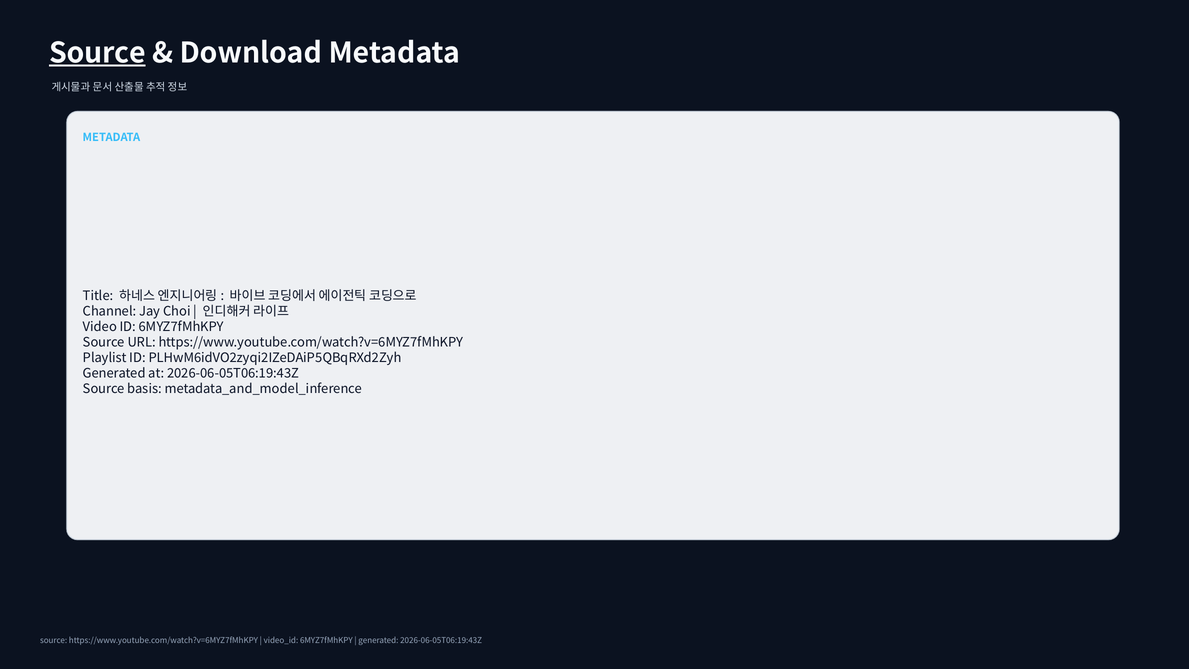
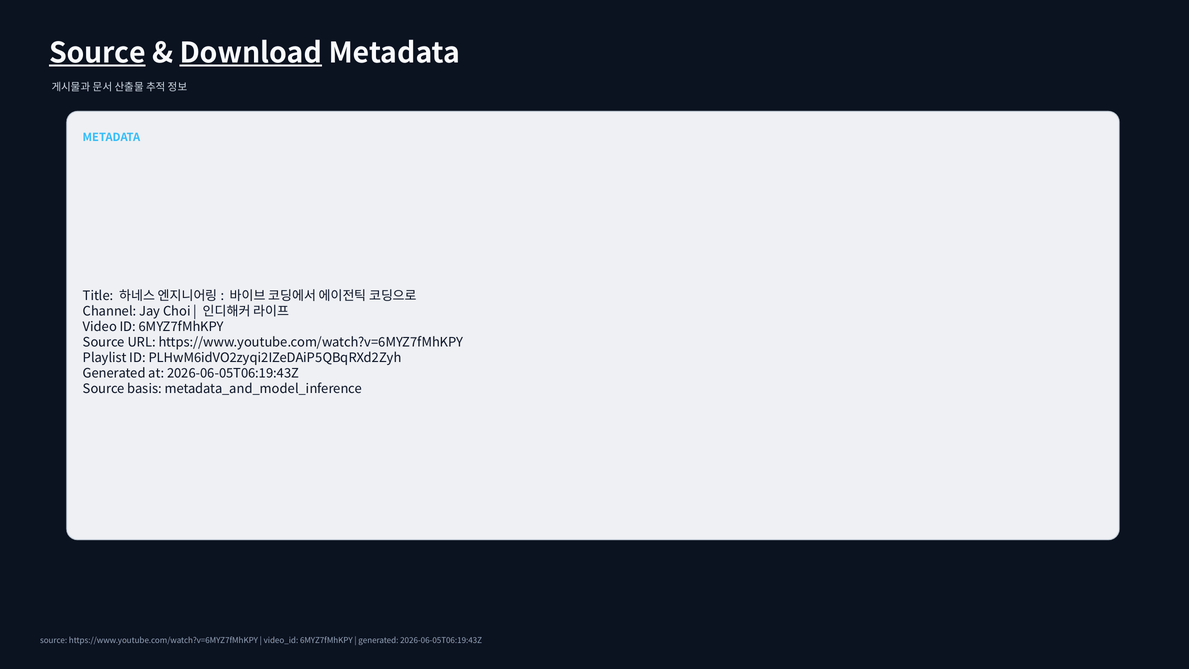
Download underline: none -> present
